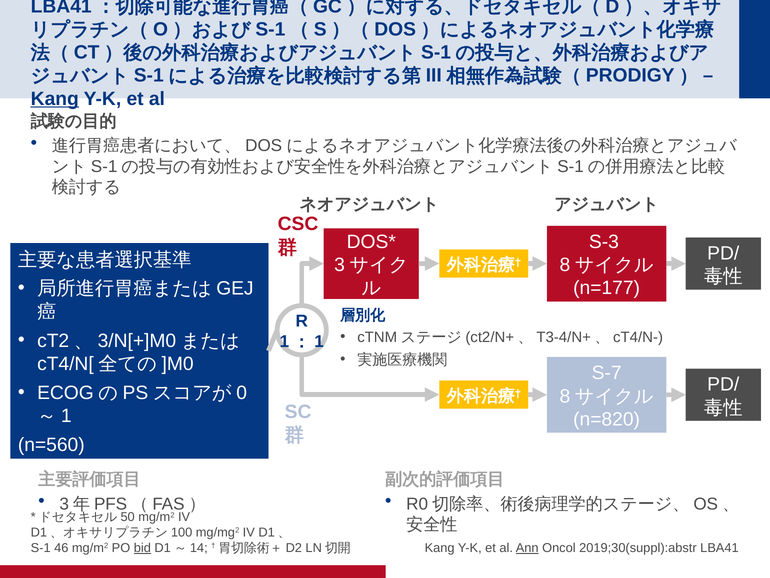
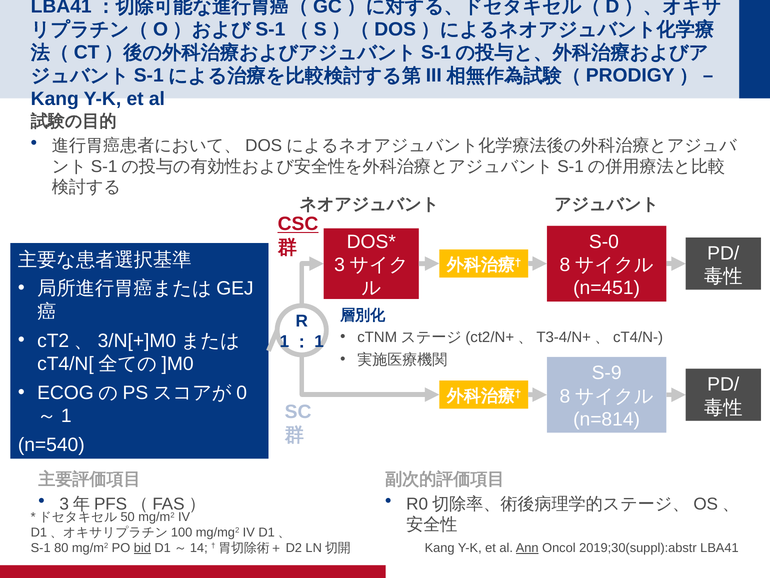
Kang at (55, 99) underline: present -> none
CSC underline: none -> present
S-3: S-3 -> S-0
n=177: n=177 -> n=451
S-7: S-7 -> S-9
n=820: n=820 -> n=814
n=560: n=560 -> n=540
46: 46 -> 80
